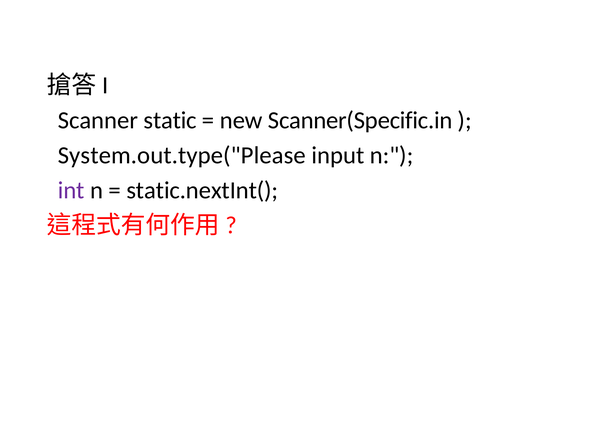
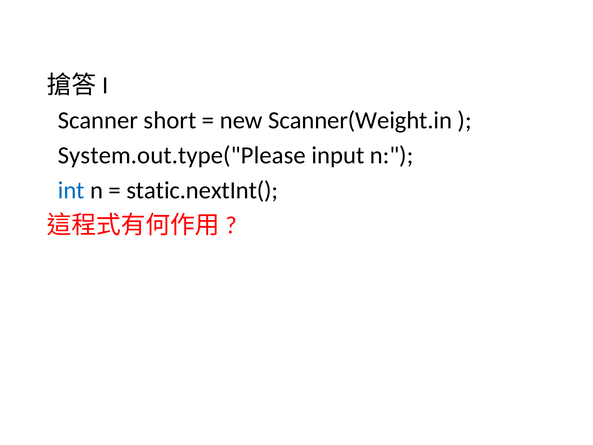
static: static -> short
Scanner(Specific.in: Scanner(Specific.in -> Scanner(Weight.in
int colour: purple -> blue
